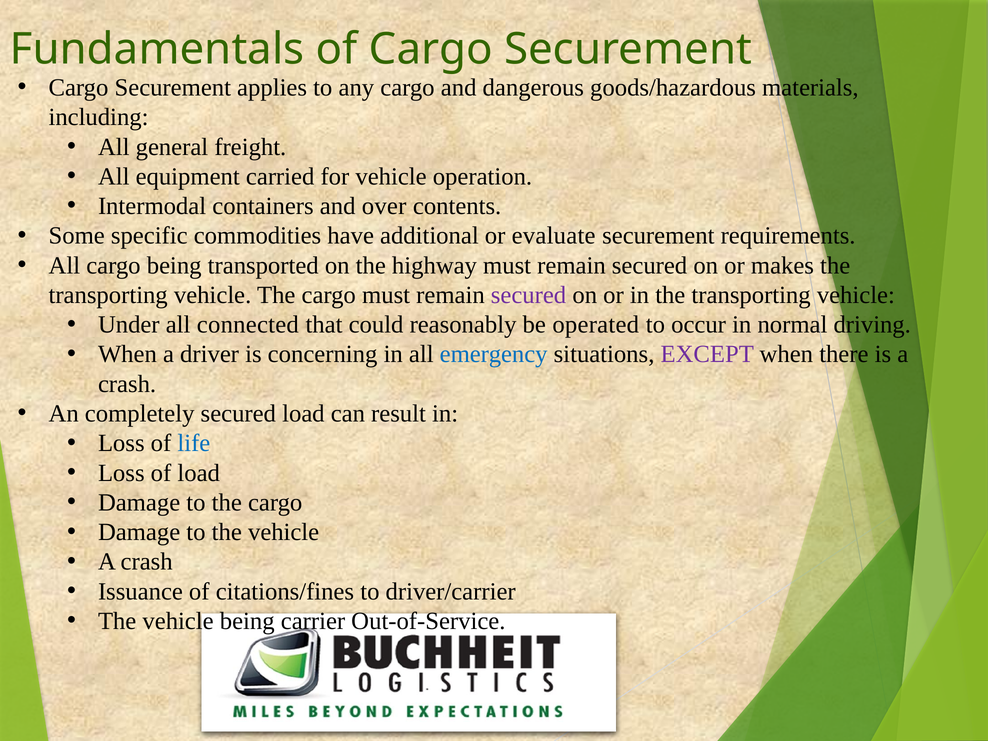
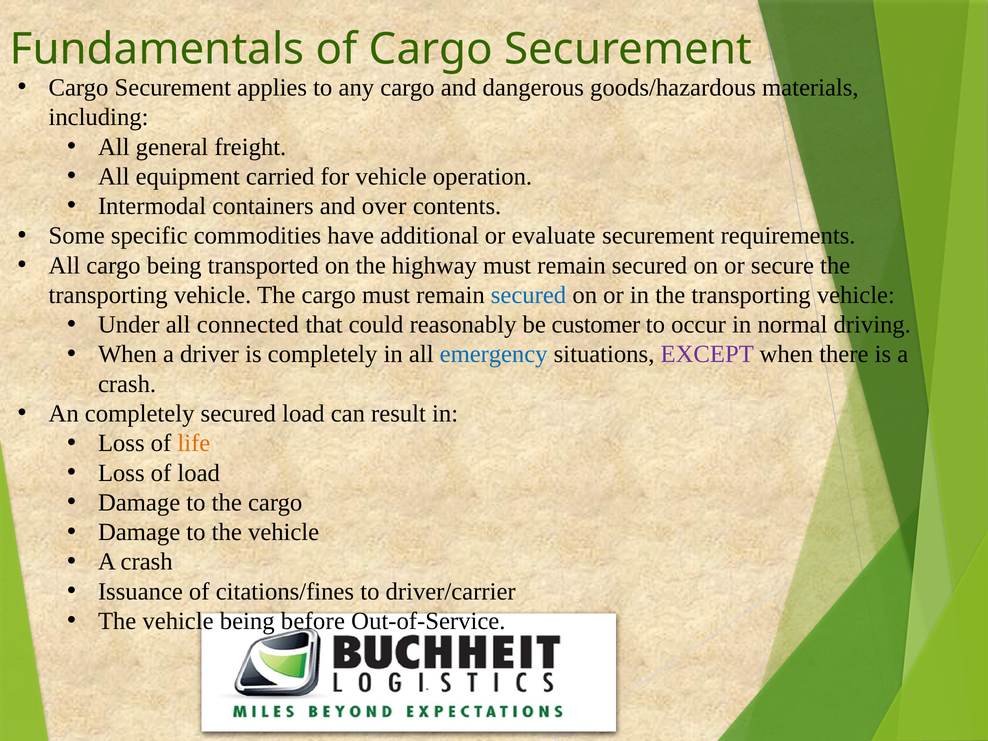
makes: makes -> secure
secured at (529, 295) colour: purple -> blue
operated: operated -> customer
is concerning: concerning -> completely
life colour: blue -> orange
carrier: carrier -> before
